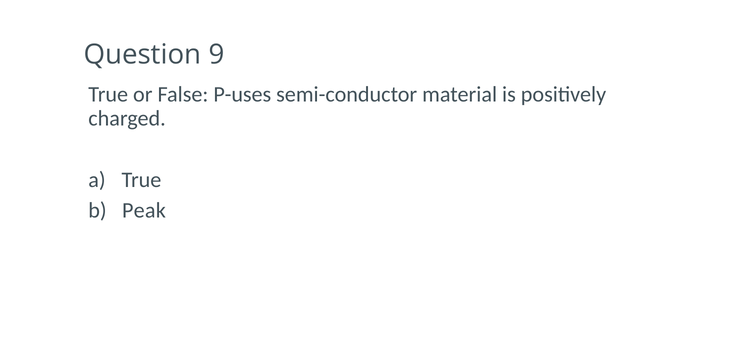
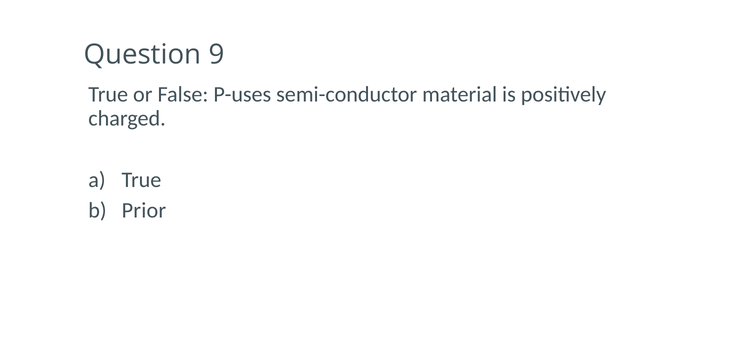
Peak: Peak -> Prior
